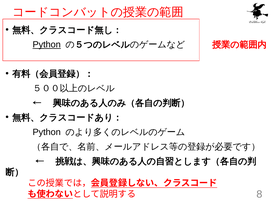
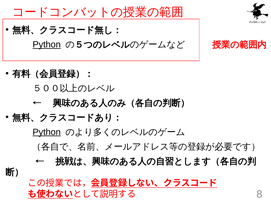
Python at (47, 132) underline: none -> present
